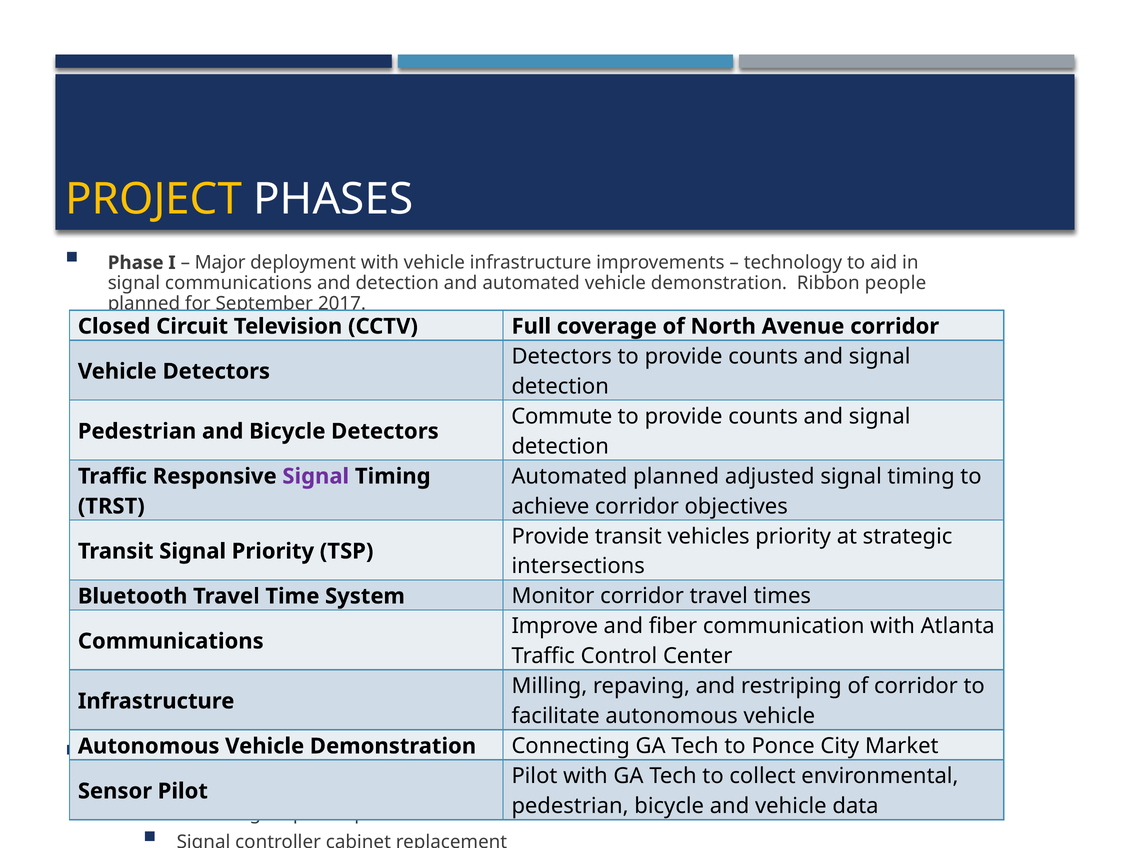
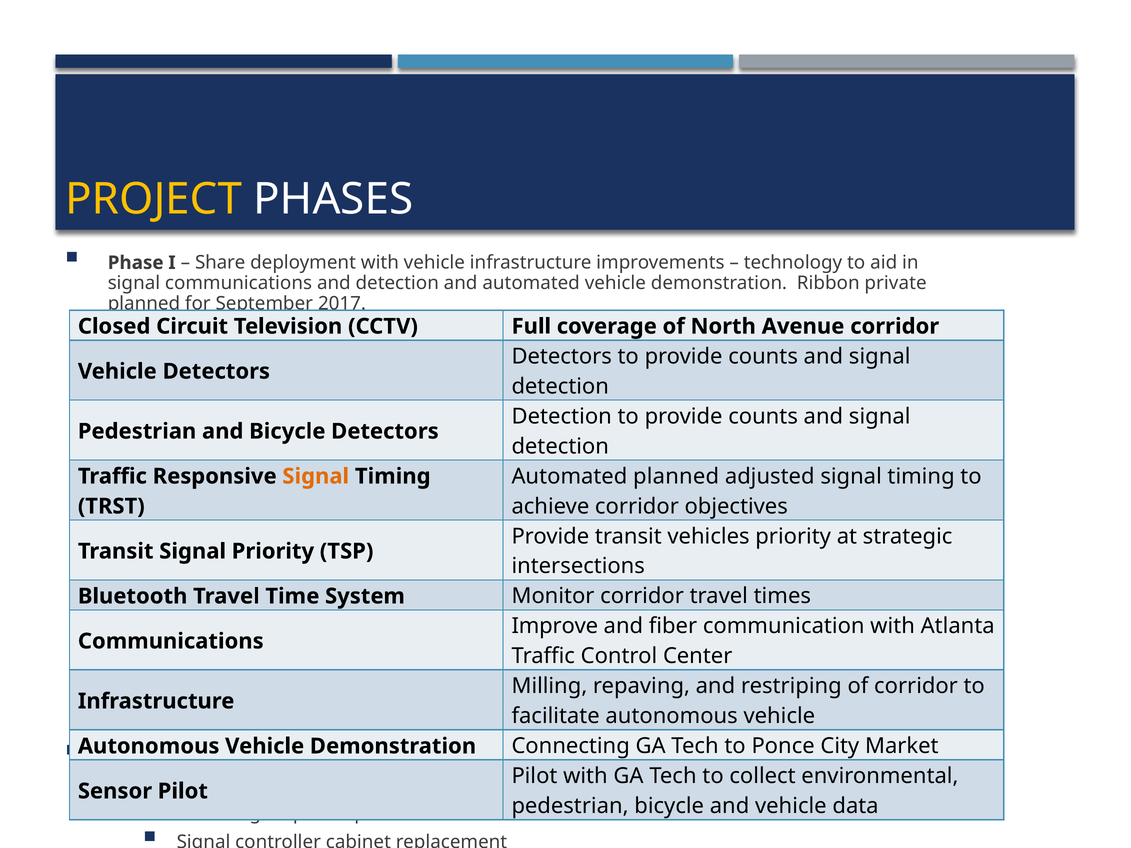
Major: Major -> Share
people: people -> private
Commute at (562, 416): Commute -> Detection
Signal at (316, 476) colour: purple -> orange
